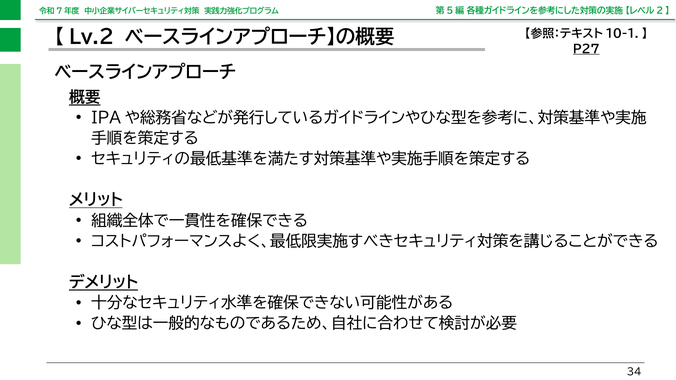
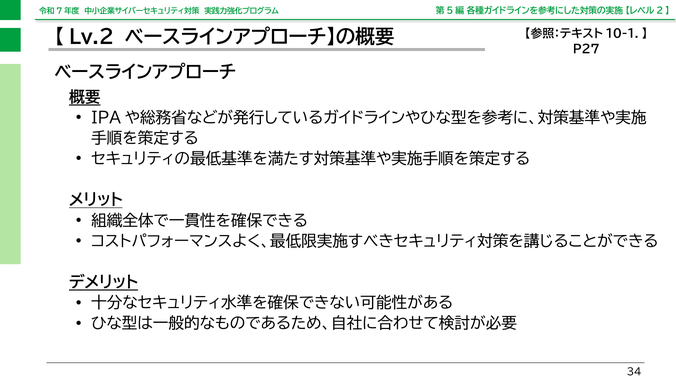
P27 underline: present -> none
